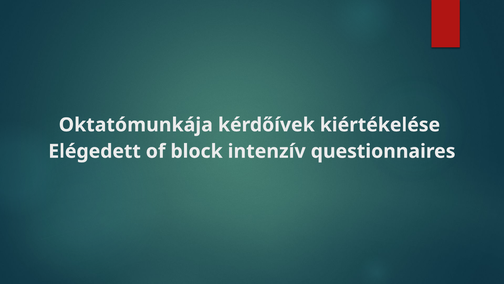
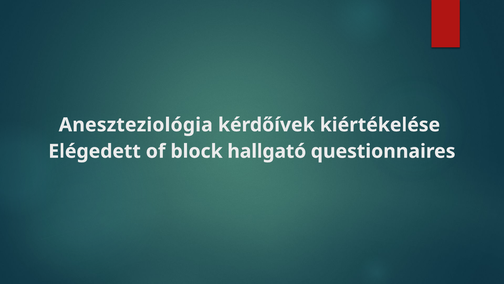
Oktatómunkája: Oktatómunkája -> Aneszteziológia
intenzív: intenzív -> hallgató
